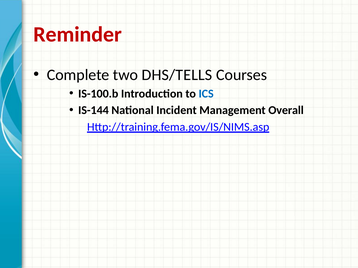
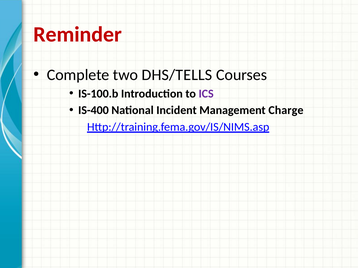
ICS colour: blue -> purple
IS-144: IS-144 -> IS-400
Overall: Overall -> Charge
